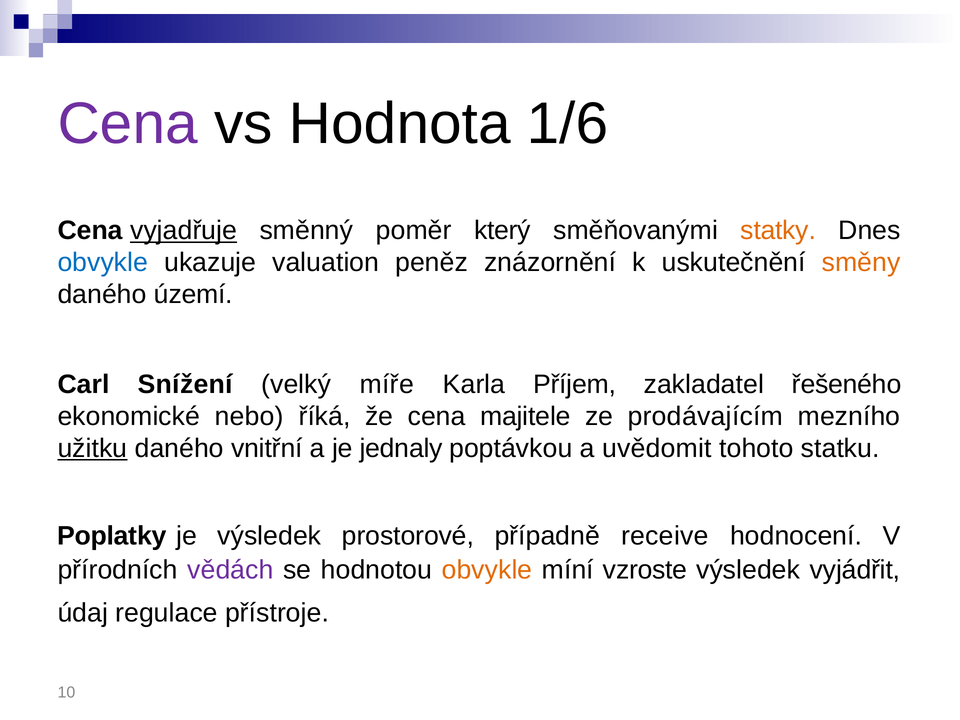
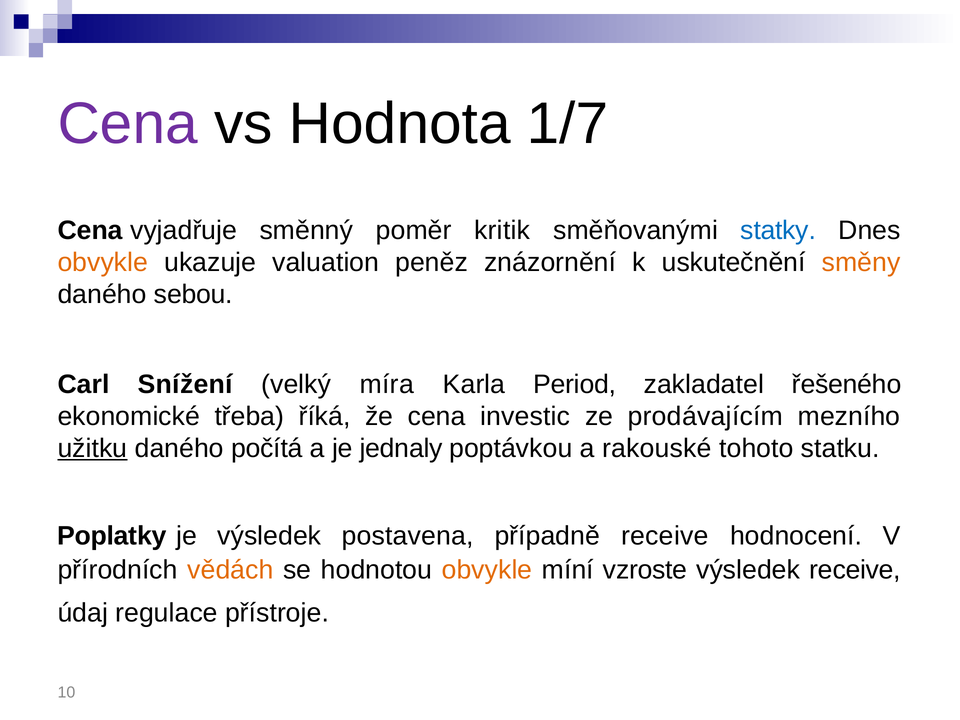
1/6: 1/6 -> 1/7
vyjadřuje underline: present -> none
který: který -> kritik
statky colour: orange -> blue
obvykle at (103, 263) colour: blue -> orange
území: území -> sebou
míře: míře -> míra
Příjem: Příjem -> Period
nebo: nebo -> třeba
majitele: majitele -> investic
vnitřní: vnitřní -> počítá
uvědomit: uvědomit -> rakouské
prostorové: prostorové -> postavena
vědách colour: purple -> orange
výsledek vyjádřit: vyjádřit -> receive
